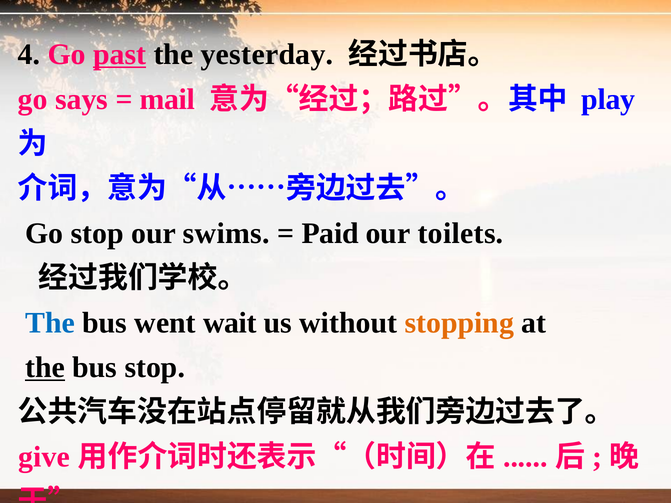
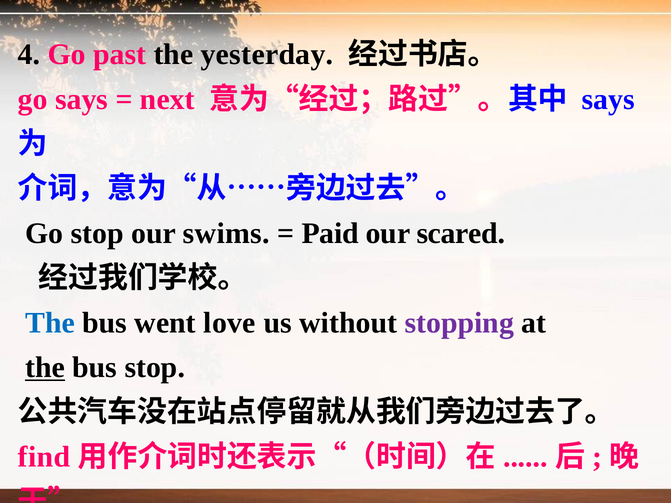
past at (120, 55) underline: present -> none
mail: mail -> next
play at (608, 99): play -> says
toilets: toilets -> scared
wait: wait -> love
stopping colour: orange -> purple
give: give -> find
